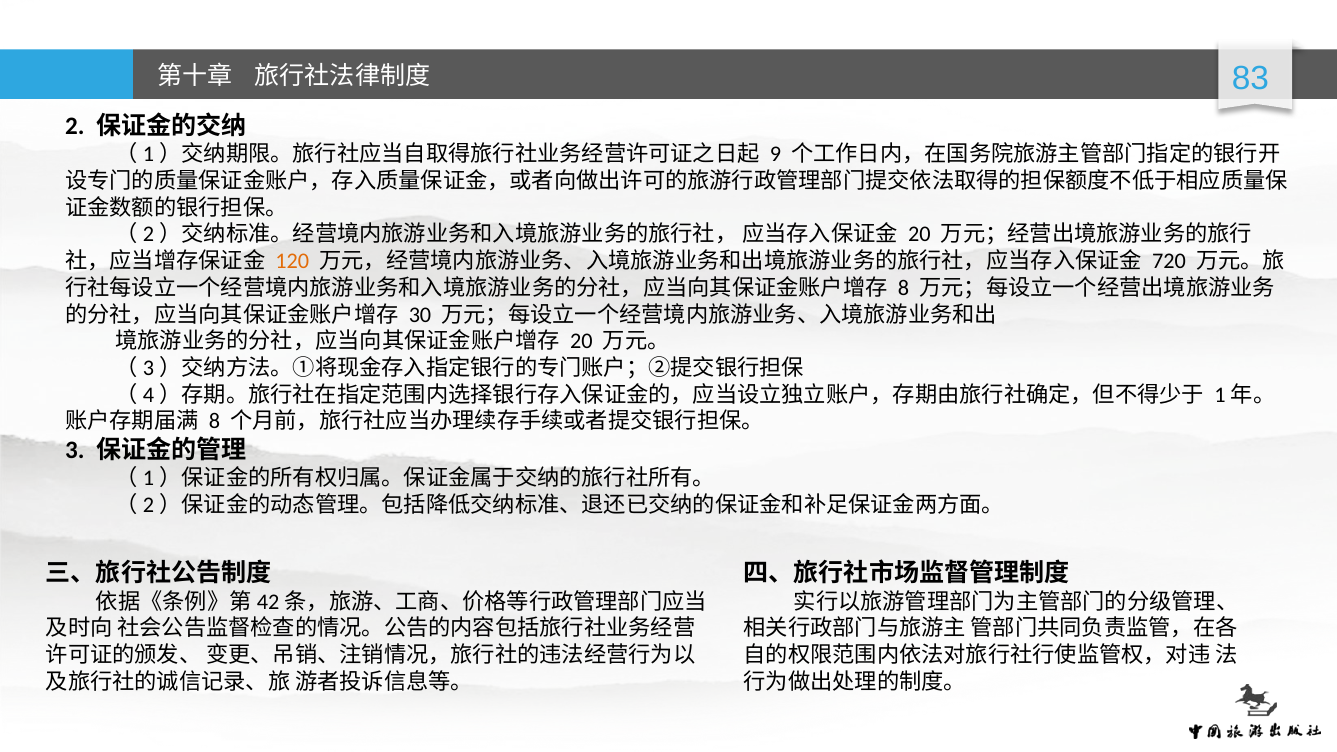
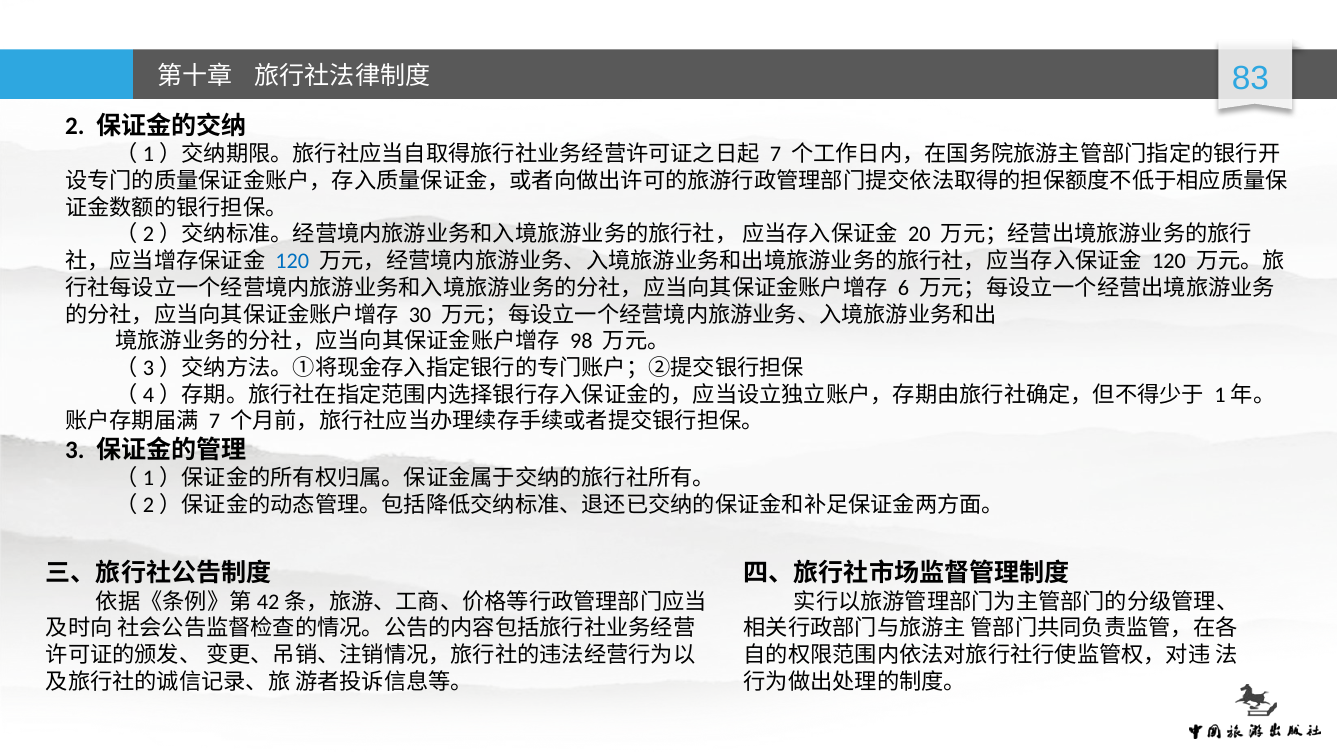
9 at (775, 154): 9 -> 7
120 at (292, 261) colour: orange -> blue
720 at (1169, 261): 720 -> 120
8 at (903, 288): 8 -> 6
20 at (581, 341): 20 -> 98
8 at (214, 422): 8 -> 7
